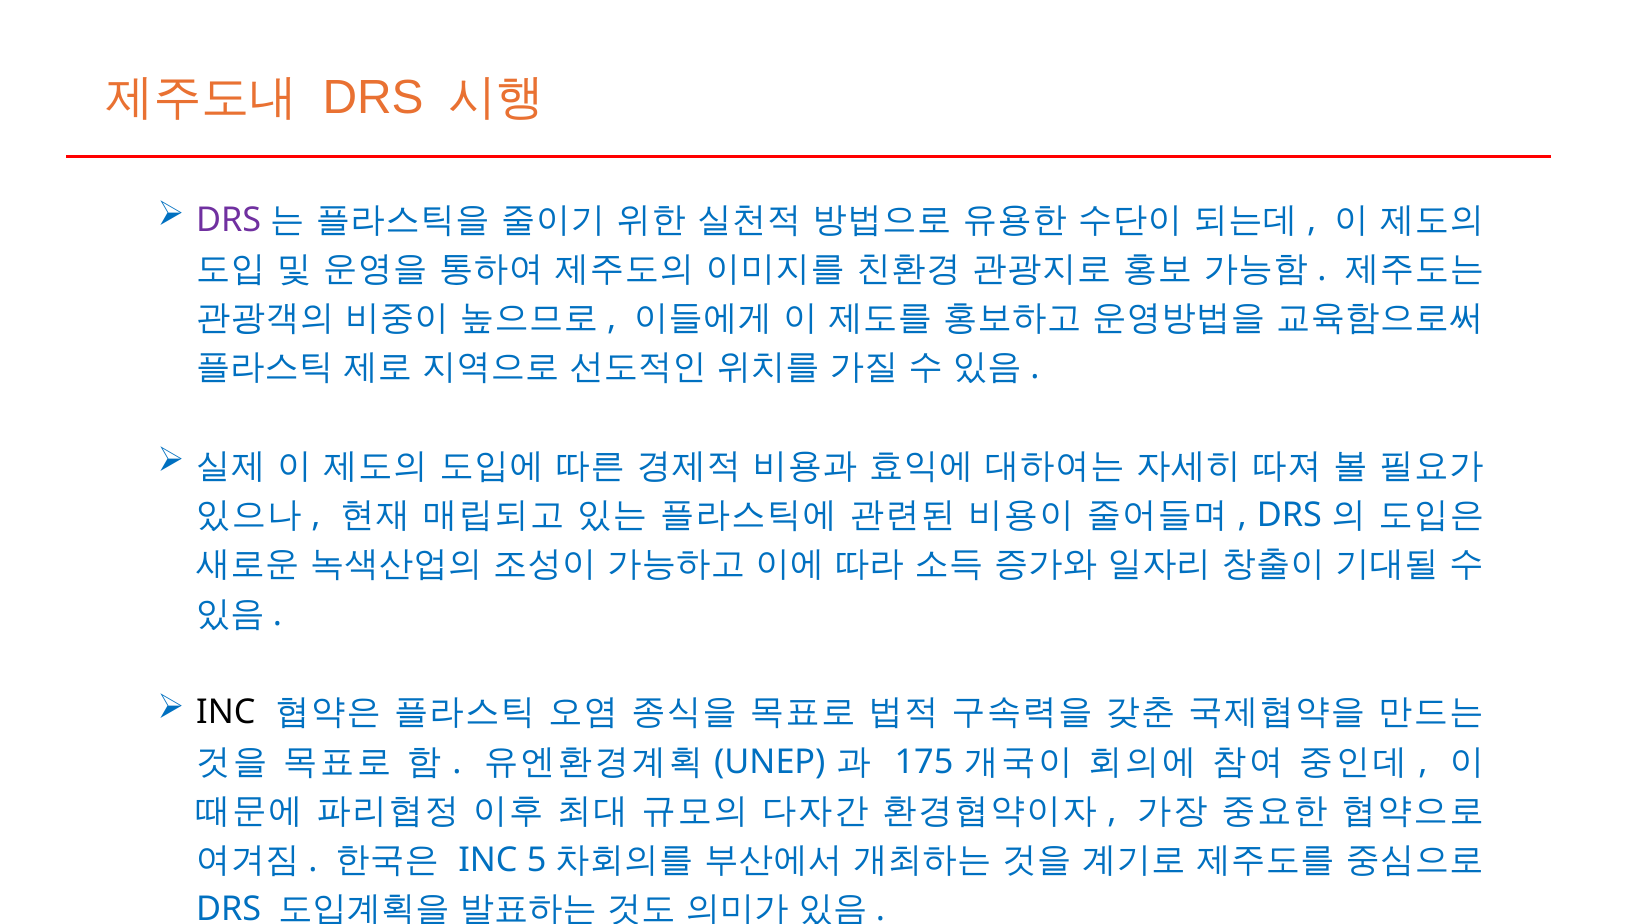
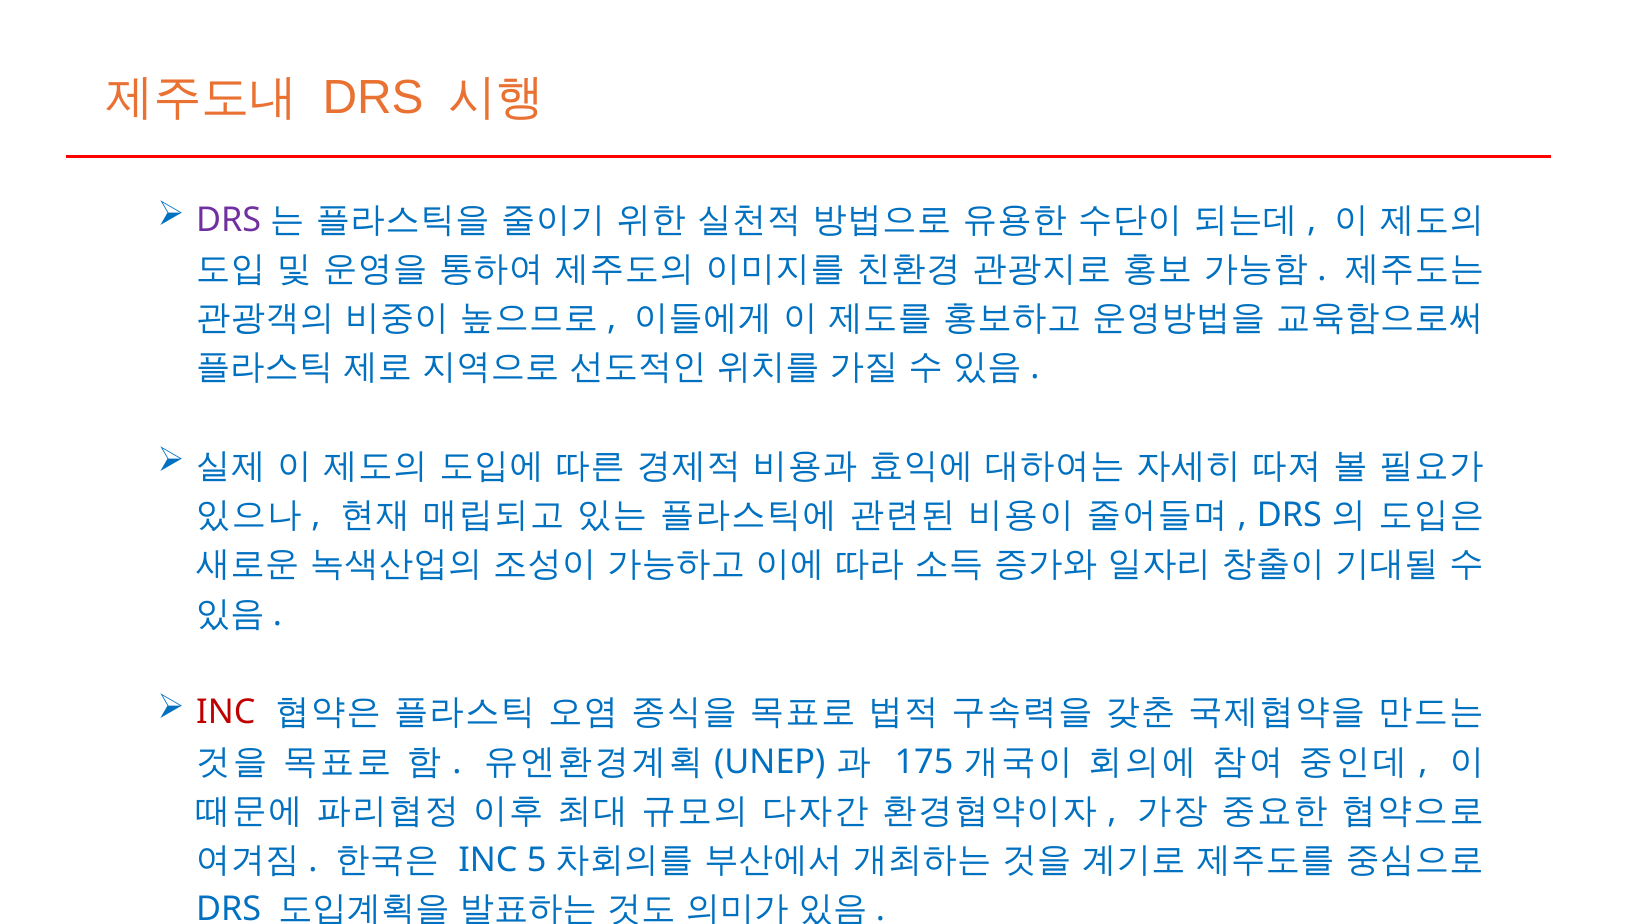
INC at (226, 712) colour: black -> red
